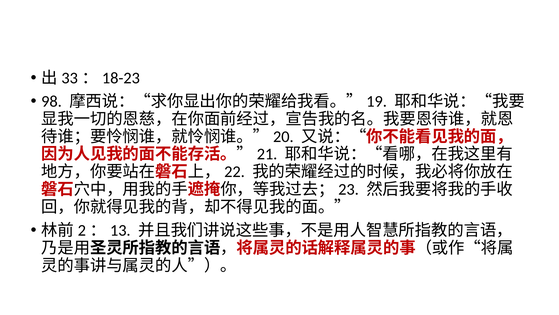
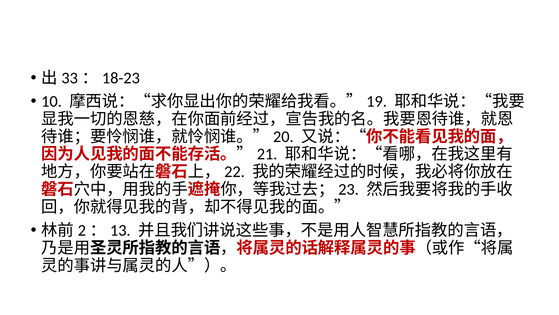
98: 98 -> 10
